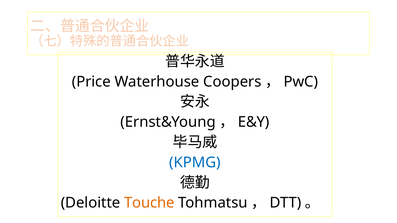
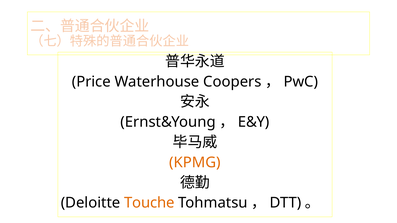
KPMG colour: blue -> orange
